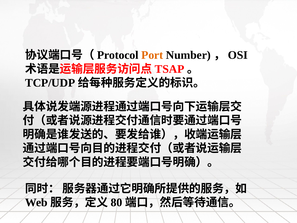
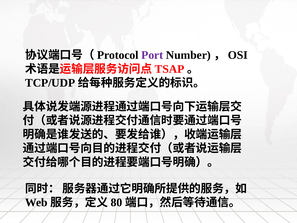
Port colour: orange -> purple
